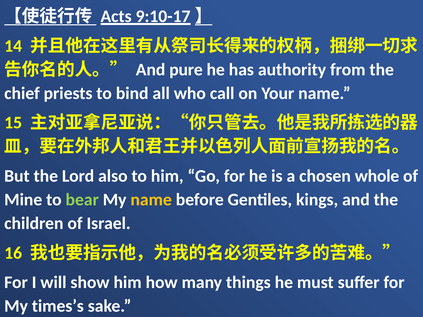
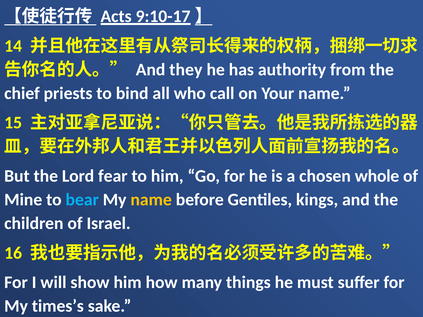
pure: pure -> they
also: also -> fear
bear colour: light green -> light blue
